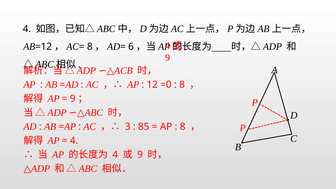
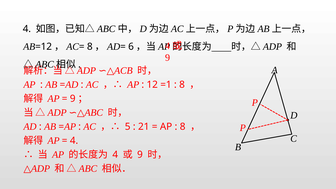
=0: =0 -> =1
3: 3 -> 5
85: 85 -> 21
